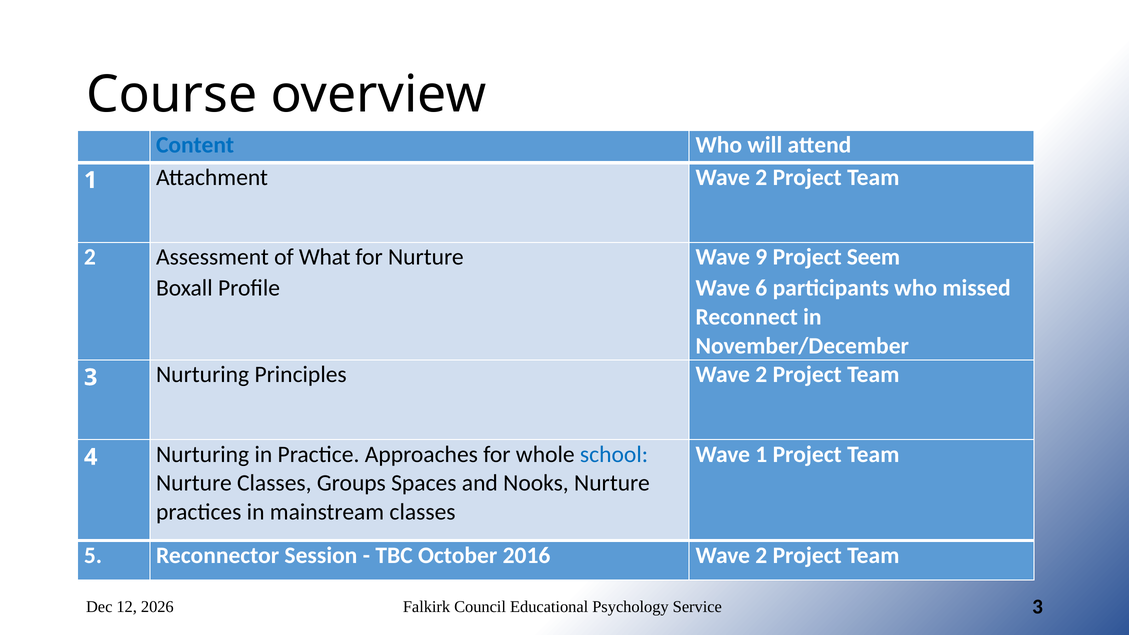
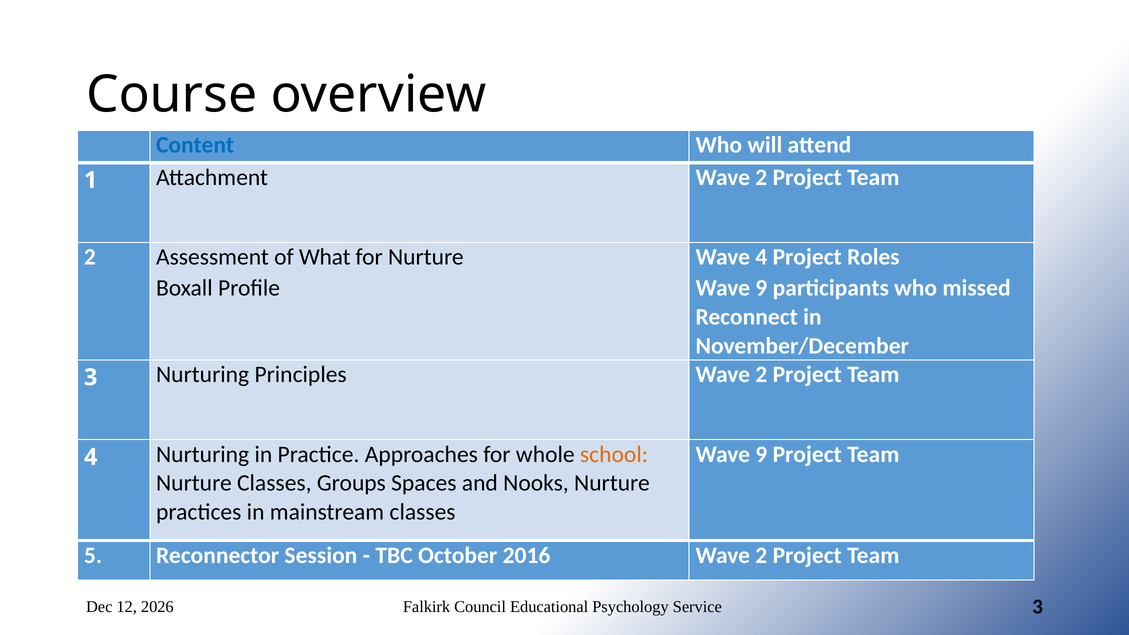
Wave 9: 9 -> 4
Seem: Seem -> Roles
6 at (761, 288): 6 -> 9
1 at (761, 454): 1 -> 9
school colour: blue -> orange
